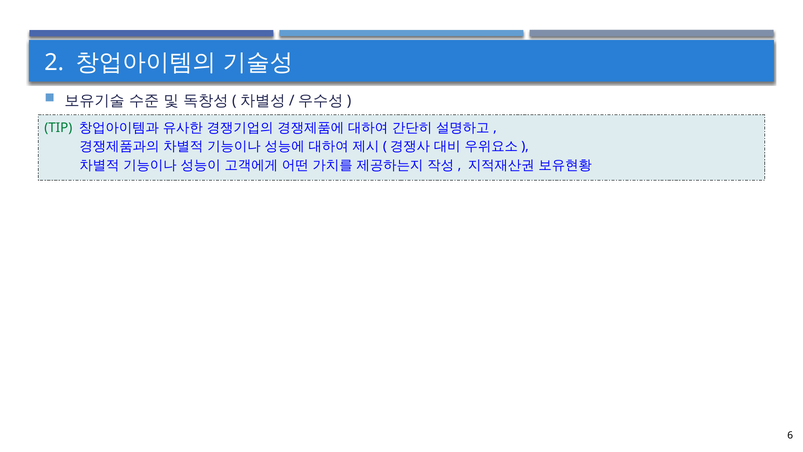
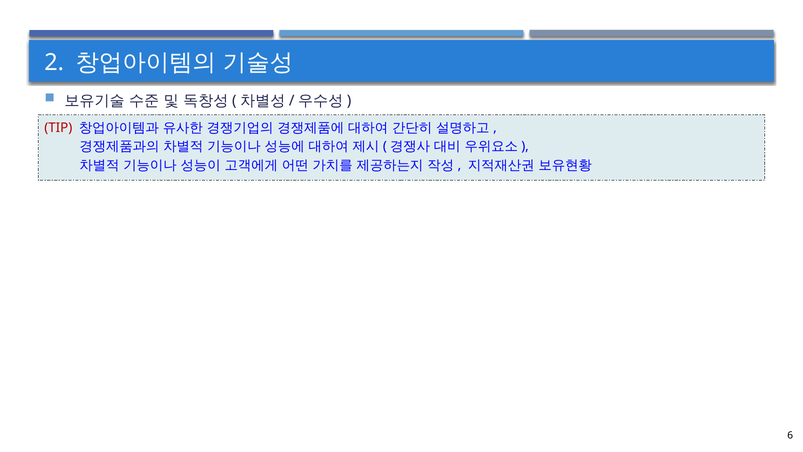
TIP colour: green -> red
